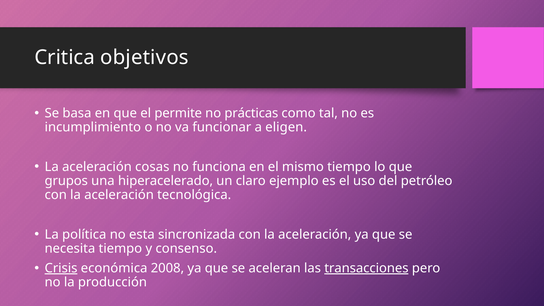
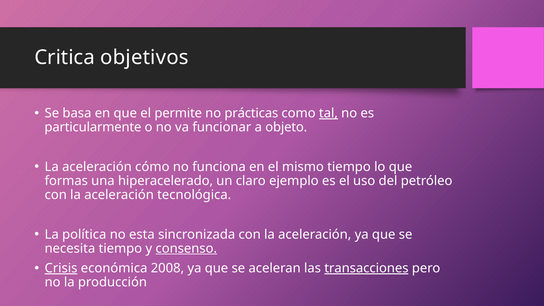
tal underline: none -> present
incumplimiento: incumplimiento -> particularmente
eligen: eligen -> objeto
cosas: cosas -> cómo
grupos: grupos -> formas
consenso underline: none -> present
